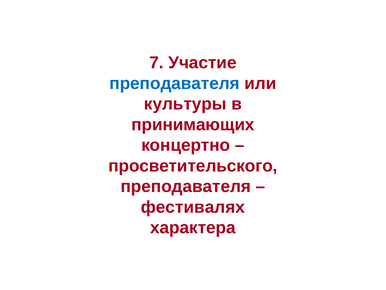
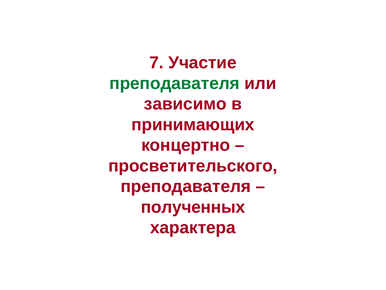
преподавателя at (175, 83) colour: blue -> green
культуры: культуры -> зависимо
фестивалях: фестивалях -> полученных
